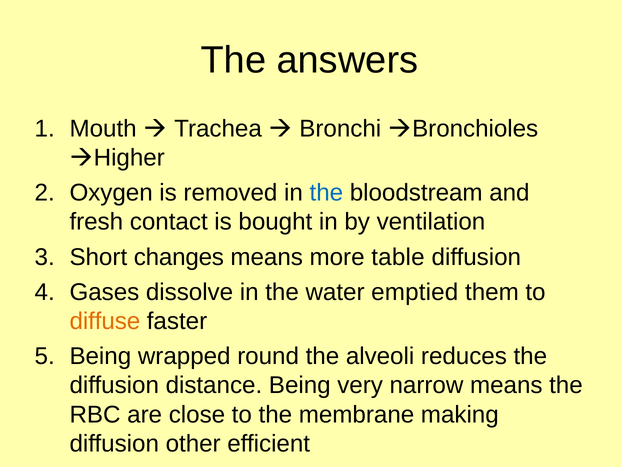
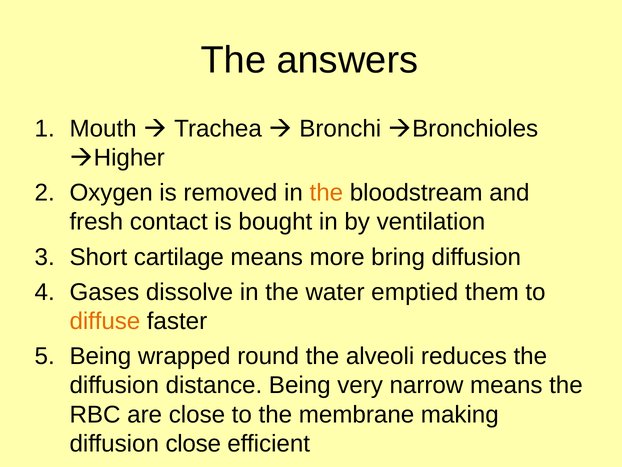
the at (326, 193) colour: blue -> orange
changes: changes -> cartilage
table: table -> bring
diffusion other: other -> close
